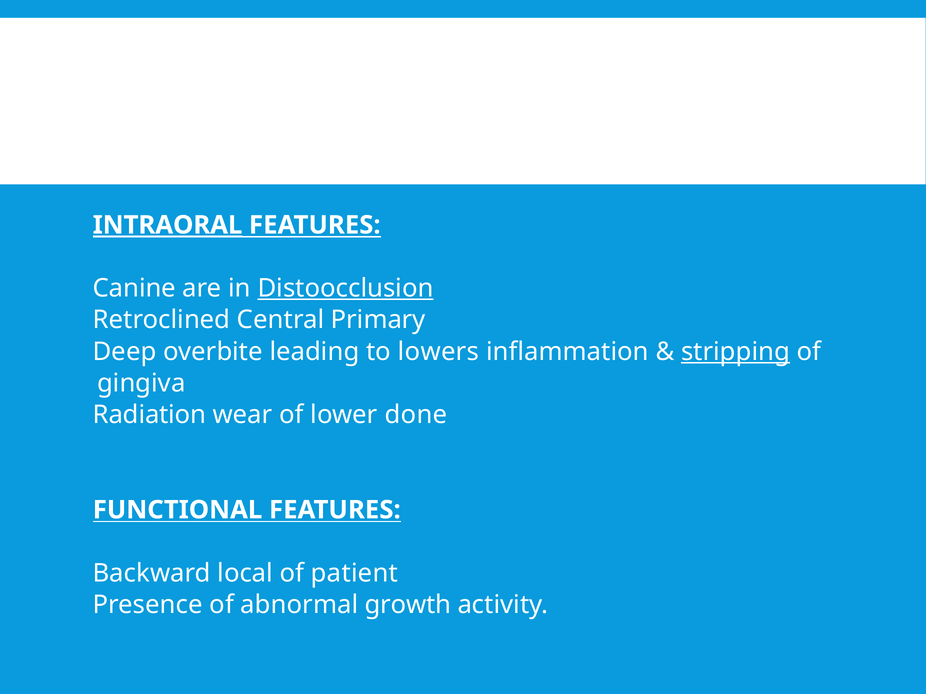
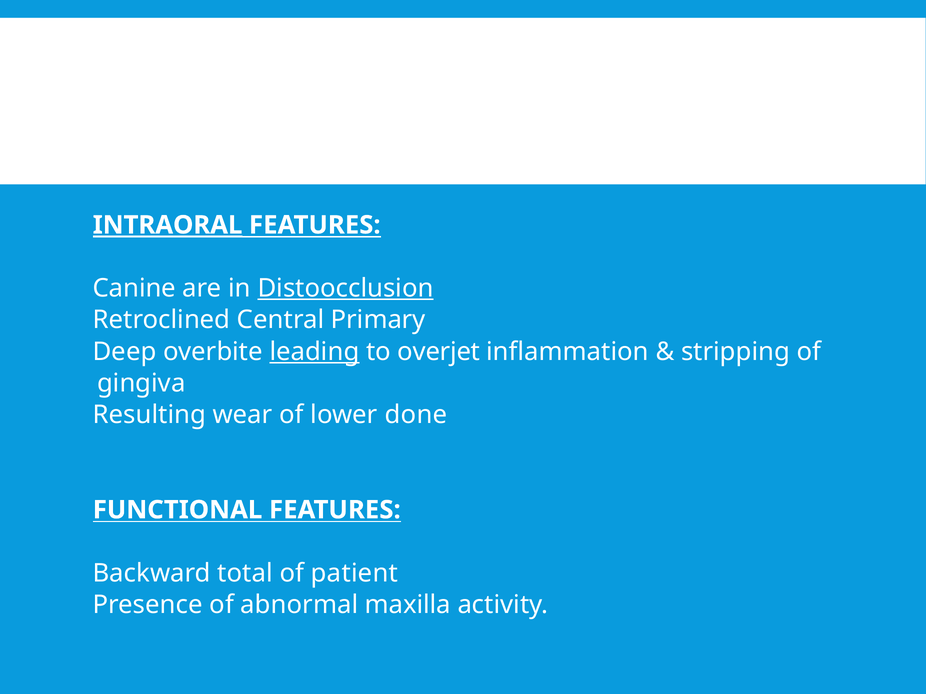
leading underline: none -> present
lowers: lowers -> overjet
stripping underline: present -> none
Radiation: Radiation -> Resulting
local: local -> total
growth: growth -> maxilla
